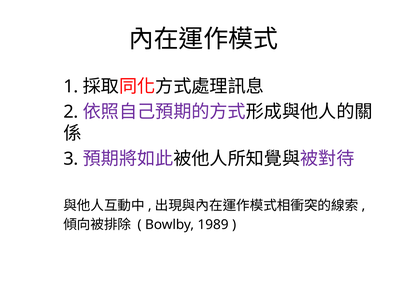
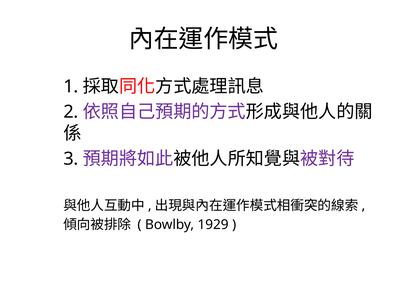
1989: 1989 -> 1929
